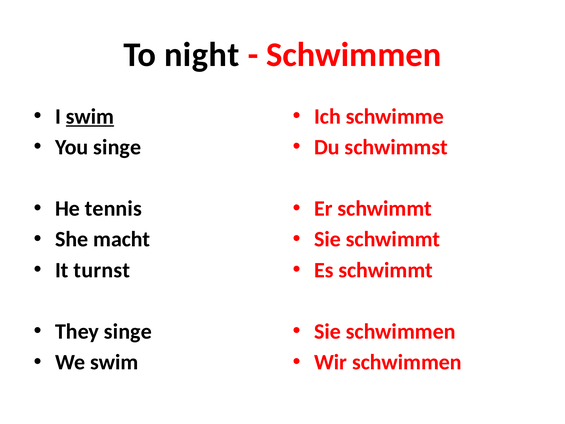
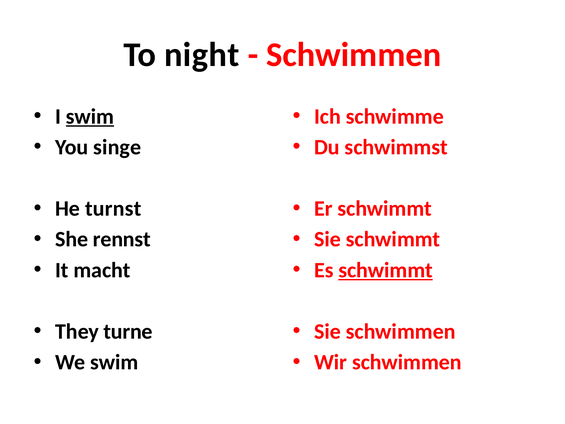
tennis: tennis -> turnst
macht: macht -> rennst
turnst: turnst -> macht
schwimmt at (386, 270) underline: none -> present
They singe: singe -> turne
